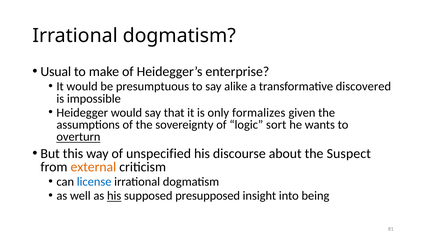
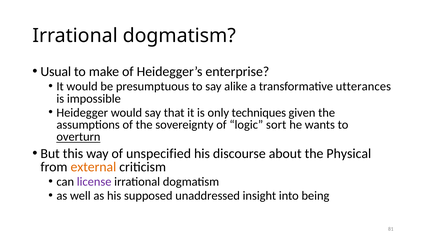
discovered: discovered -> utterances
formalizes: formalizes -> techniques
Suspect: Suspect -> Physical
license colour: blue -> purple
his at (114, 196) underline: present -> none
presupposed: presupposed -> unaddressed
